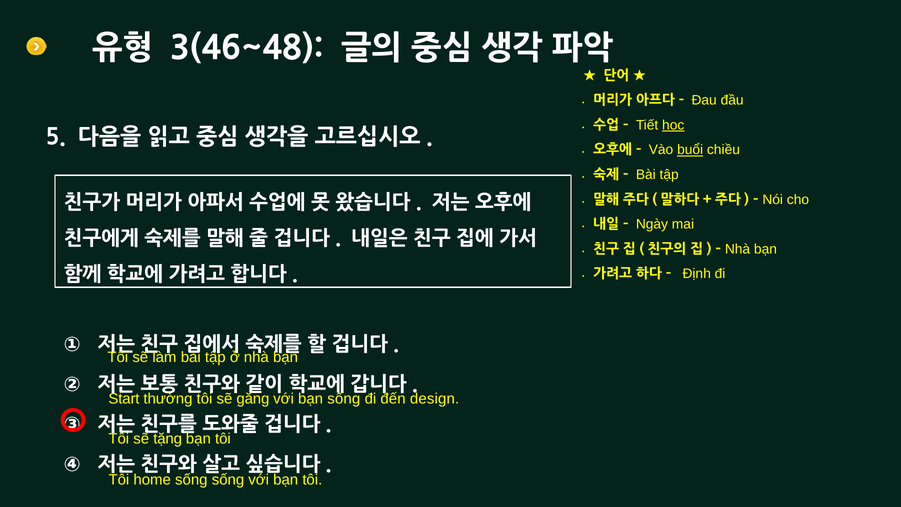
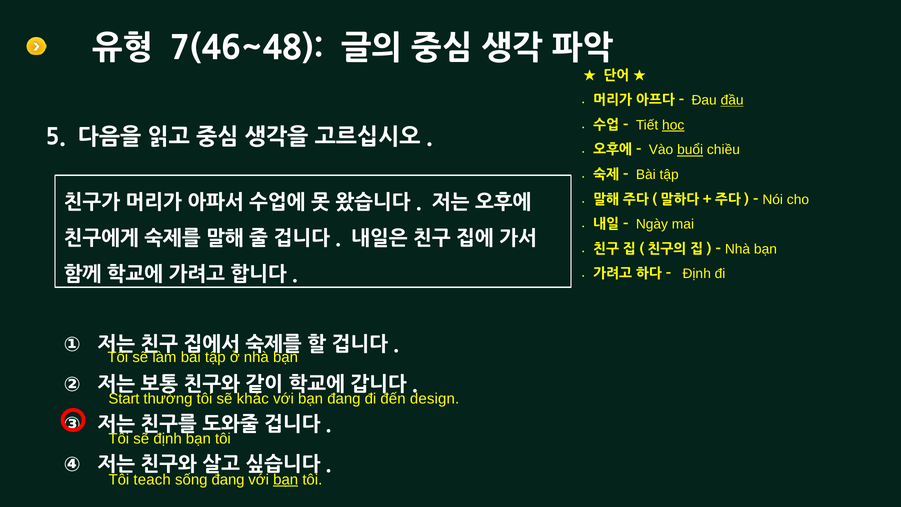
3(46~48: 3(46~48 -> 7(46~48
đầu underline: none -> present
găng: găng -> khác
bạn sống: sống -> đang
sẽ tặng: tặng -> định
home: home -> teach
sống sống: sống -> đang
bạn at (286, 480) underline: none -> present
